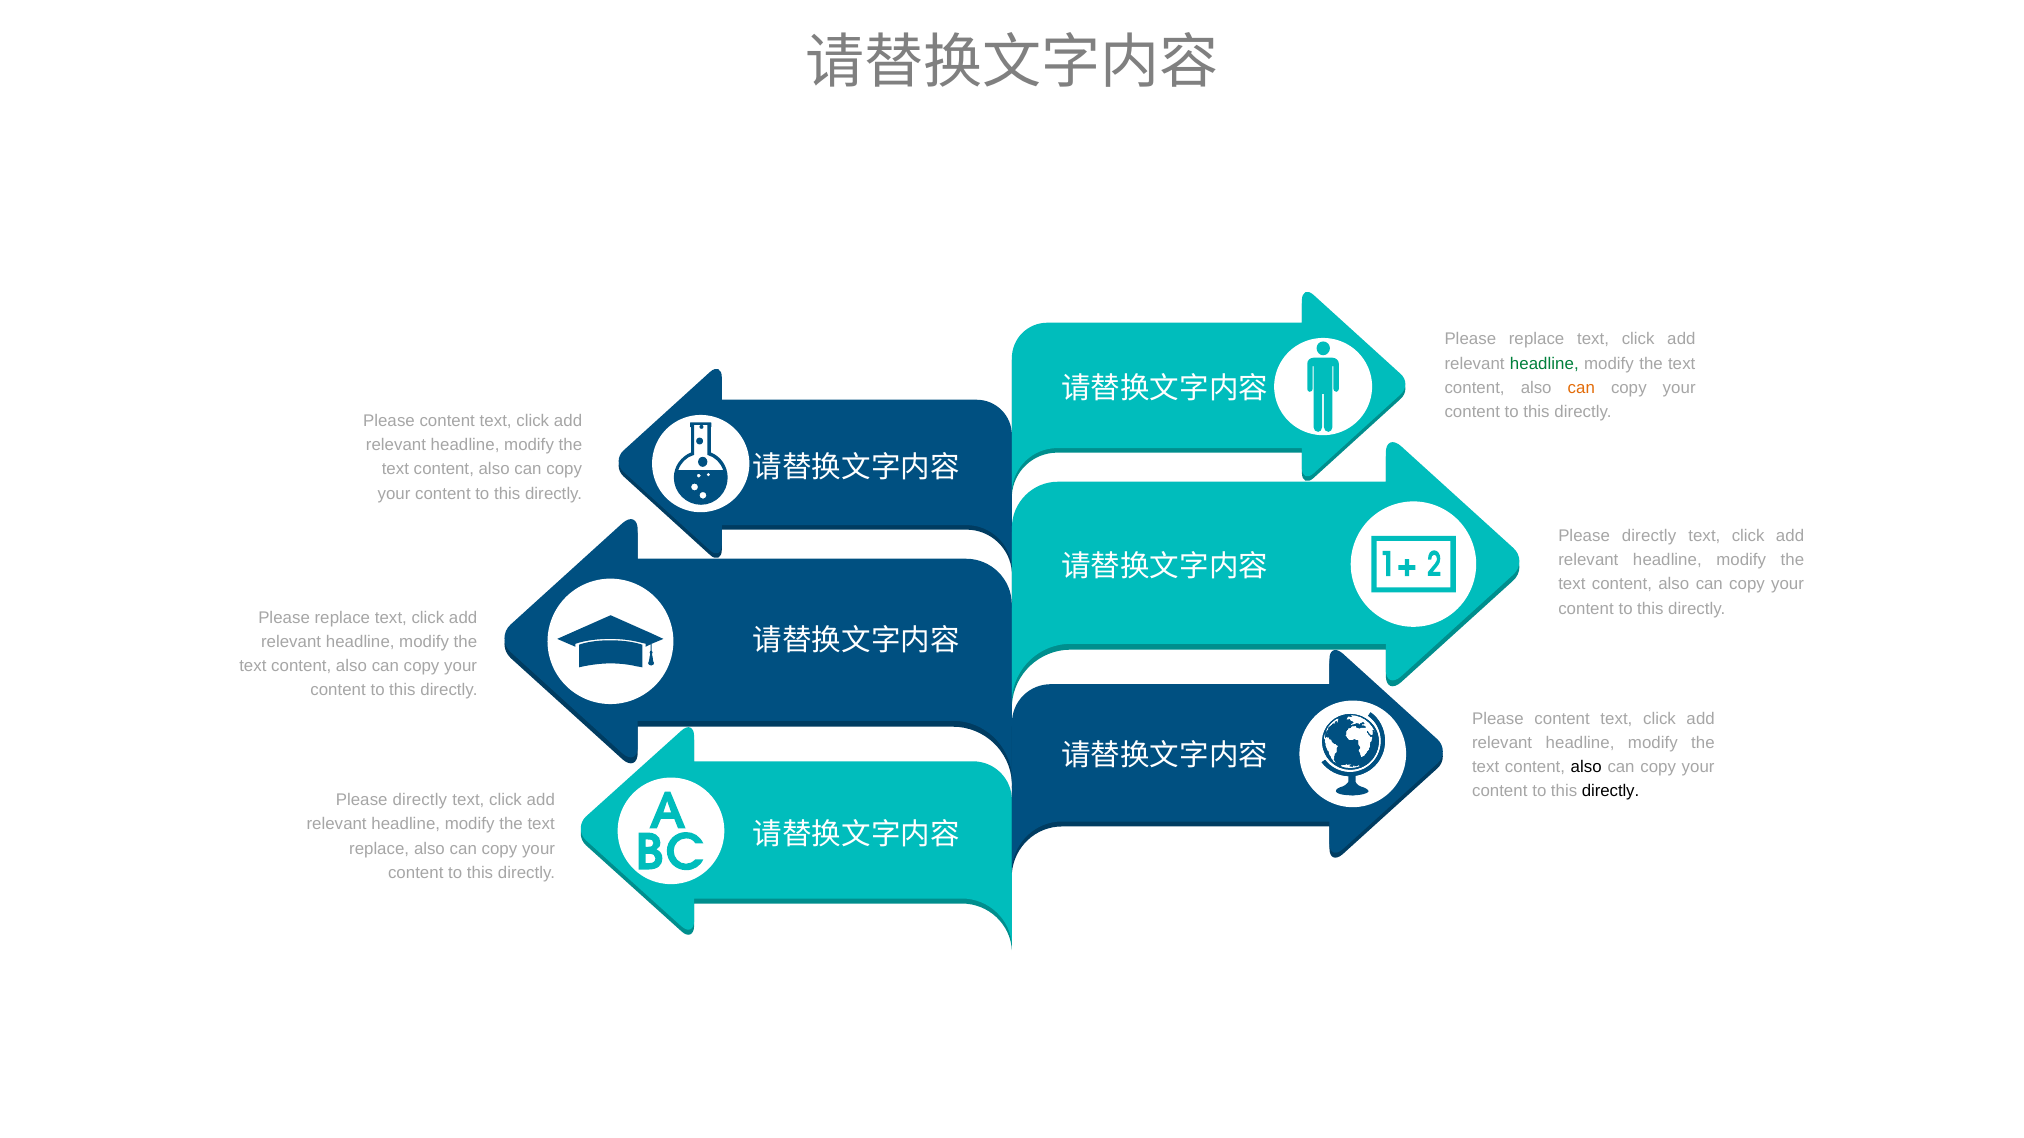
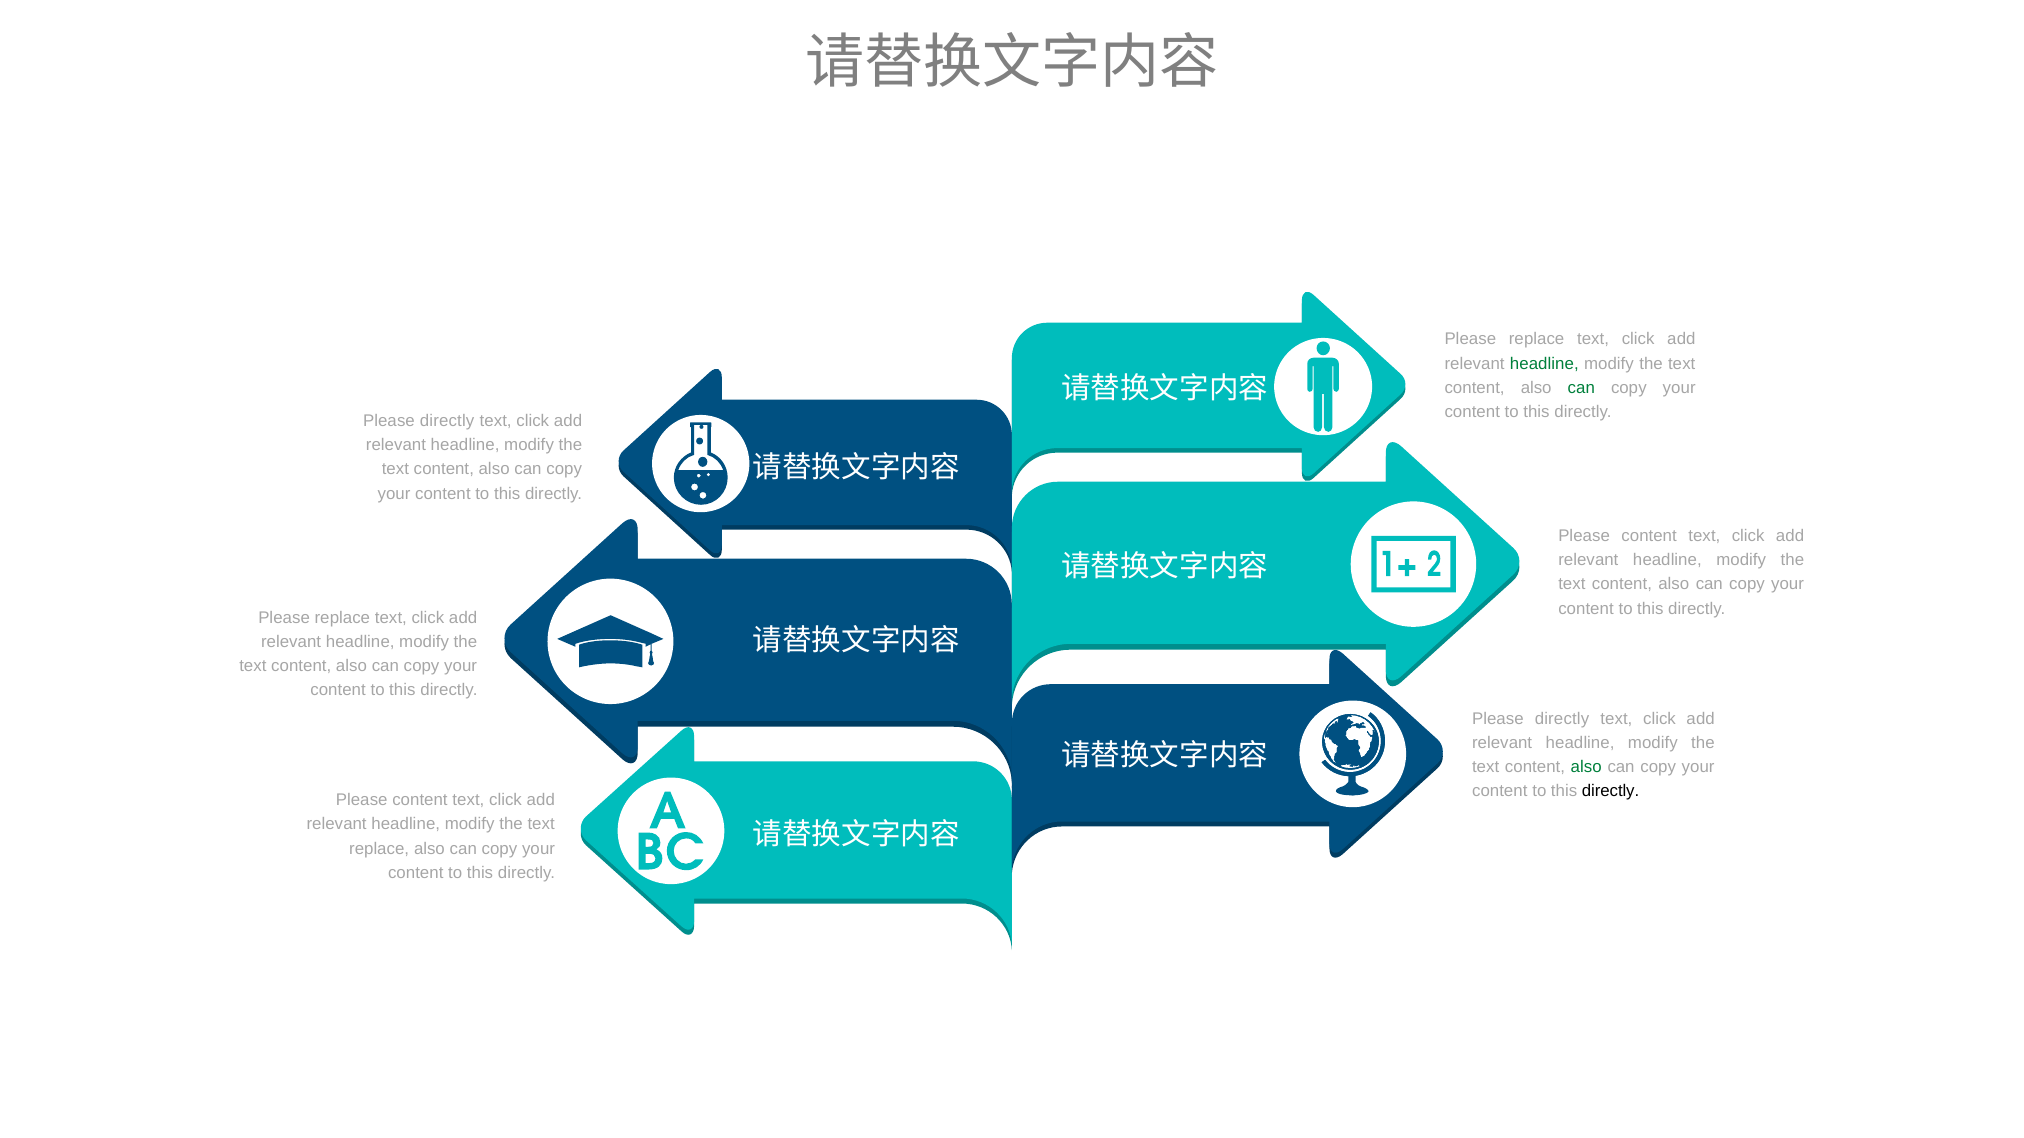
can at (1581, 388) colour: orange -> green
content at (447, 421): content -> directly
directly at (1649, 536): directly -> content
content at (1562, 719): content -> directly
also at (1586, 767) colour: black -> green
directly at (420, 801): directly -> content
